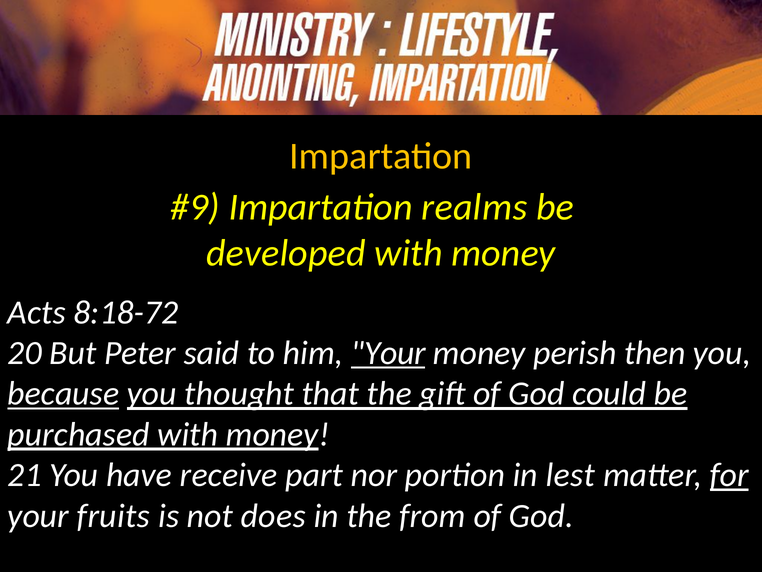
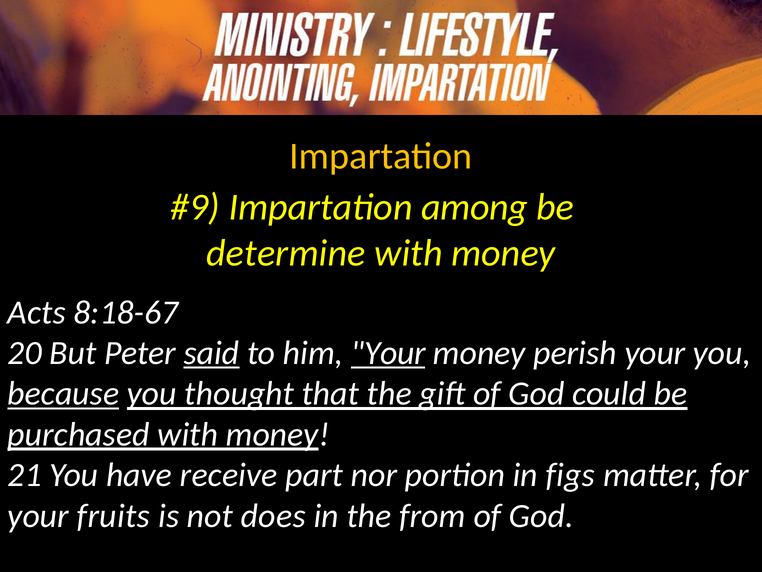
realms: realms -> among
developed: developed -> determine
8:18-72: 8:18-72 -> 8:18-67
said underline: none -> present
perish then: then -> your
lest: lest -> figs
for underline: present -> none
